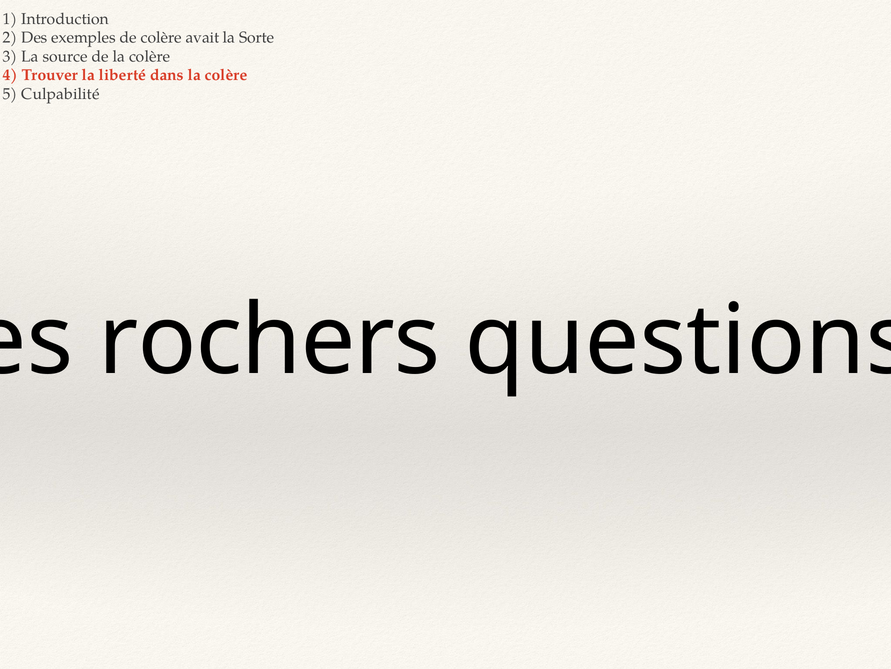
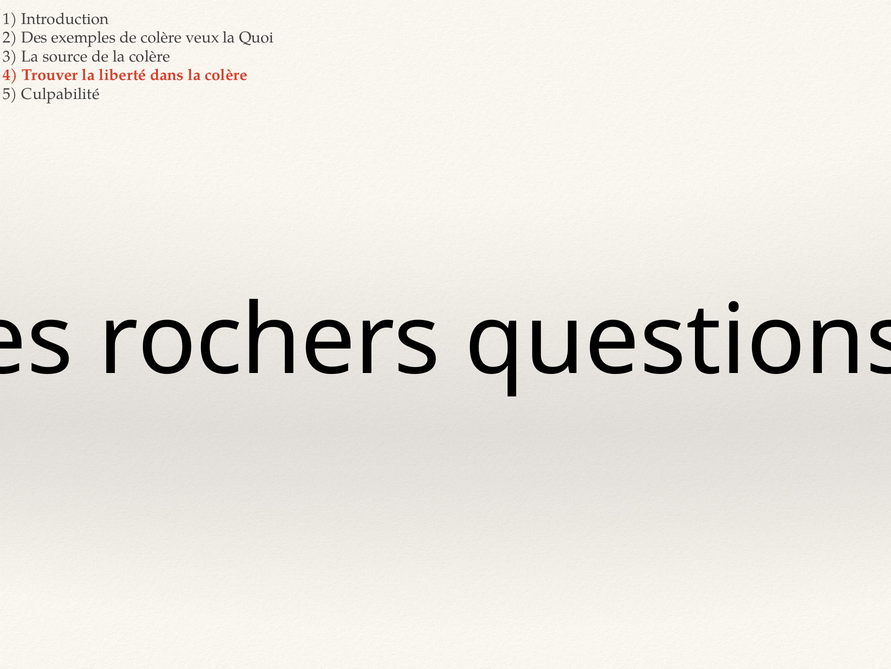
avait: avait -> veux
Sorte: Sorte -> Quoi
